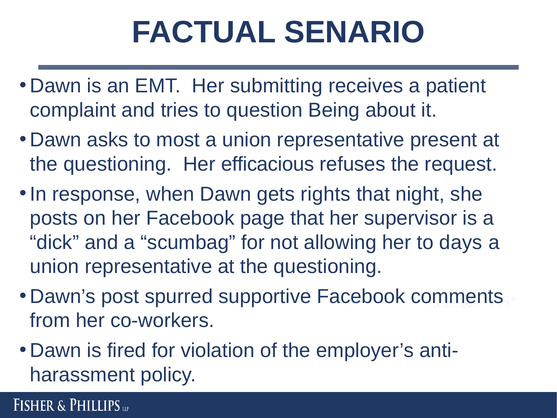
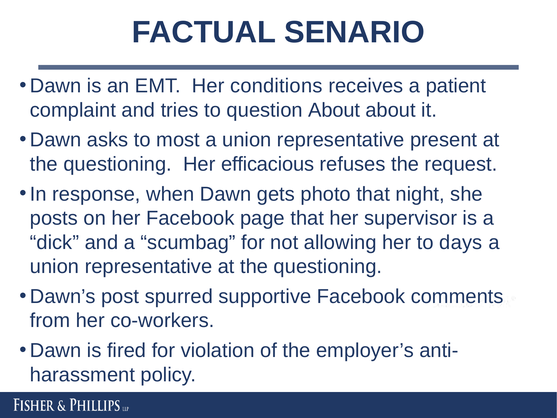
submitting: submitting -> conditions
question Being: Being -> About
rights: rights -> photo
